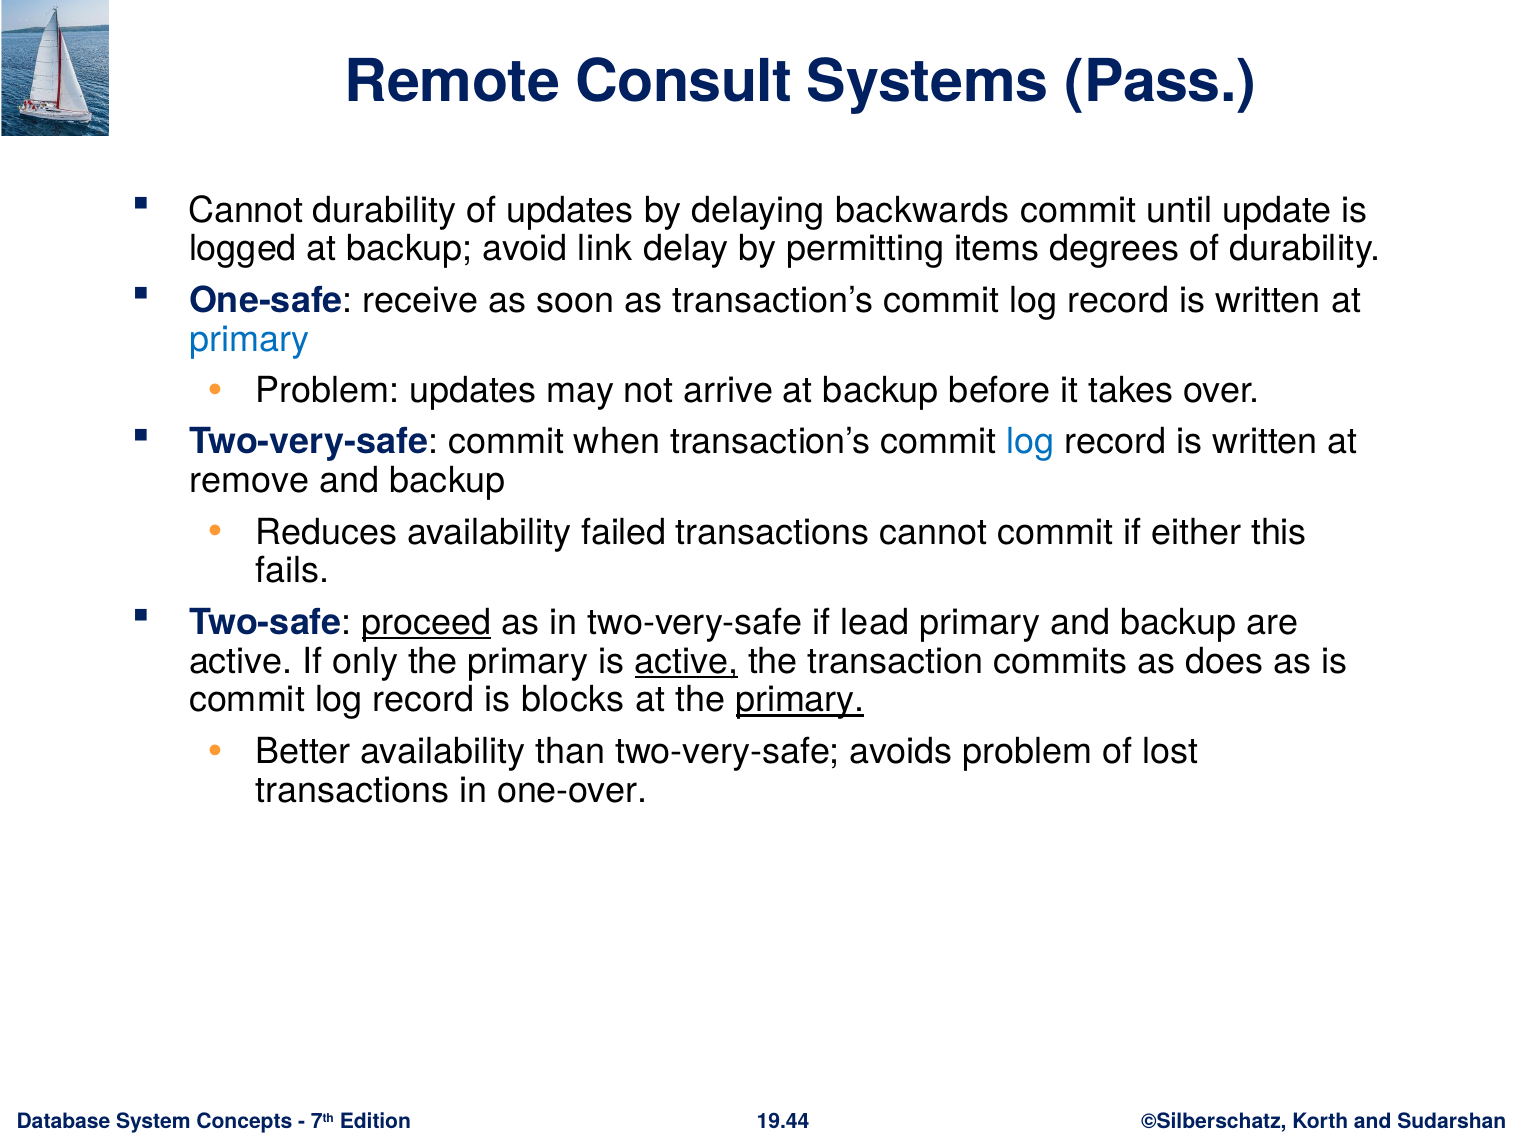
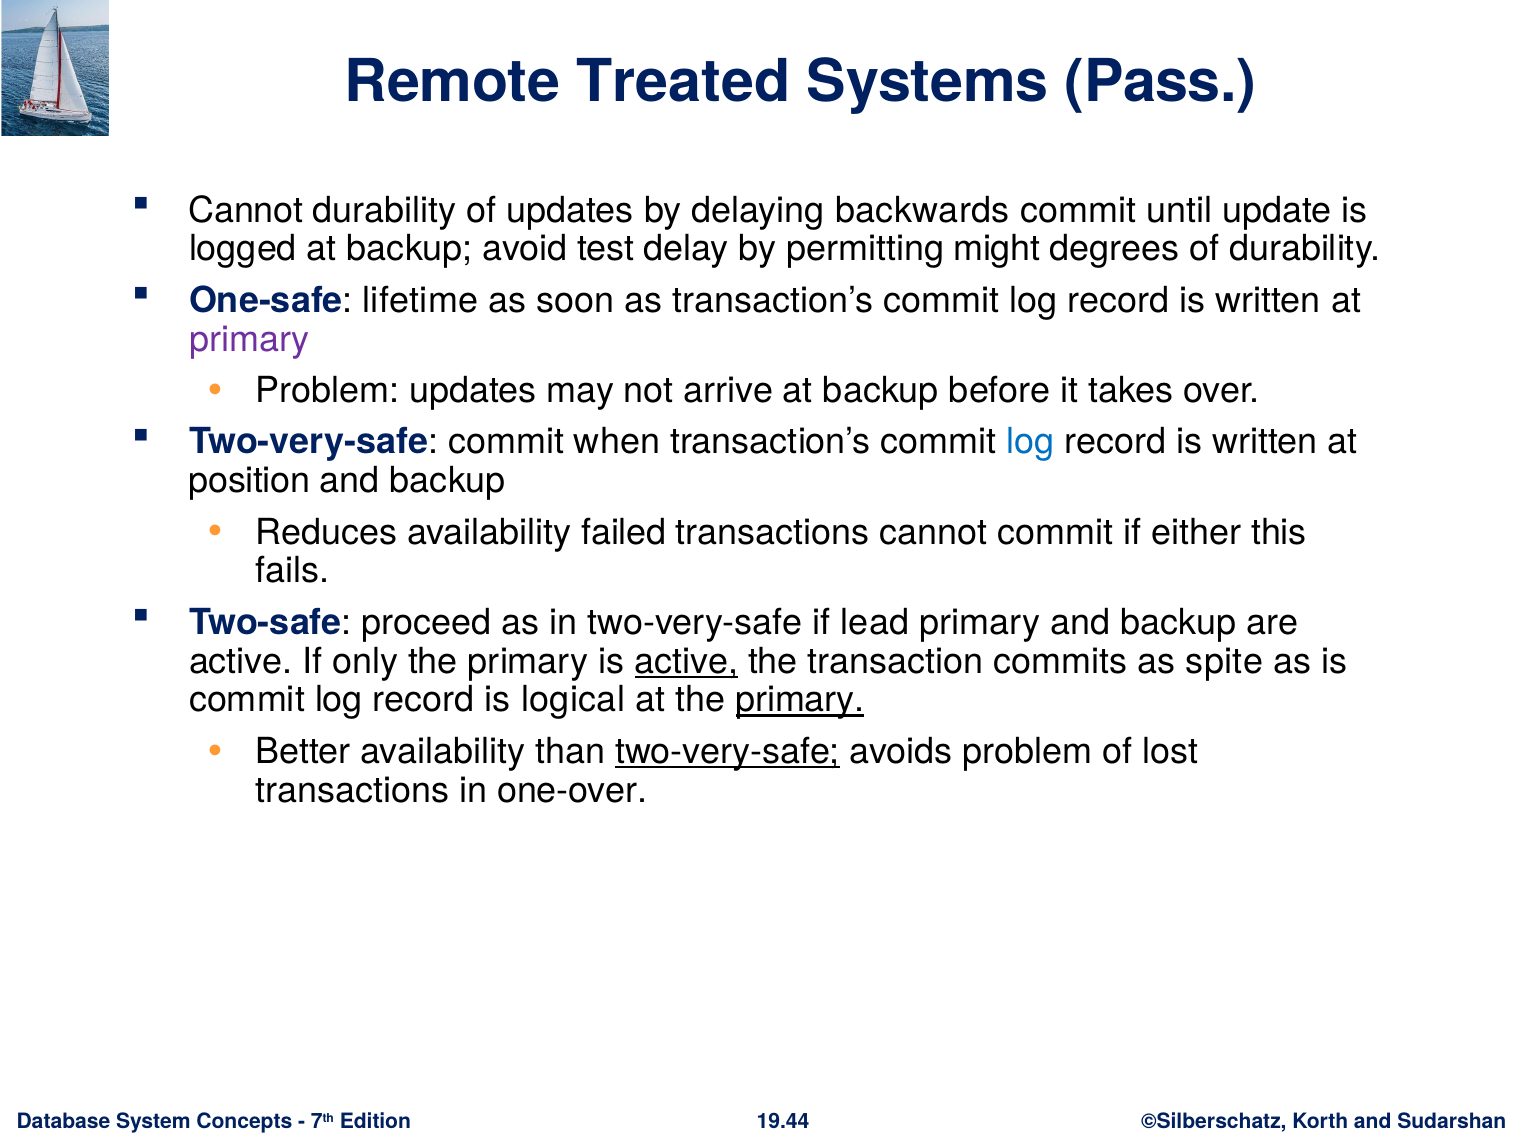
Consult: Consult -> Treated
link: link -> test
items: items -> might
receive: receive -> lifetime
primary at (249, 339) colour: blue -> purple
remove: remove -> position
proceed underline: present -> none
does: does -> spite
blocks: blocks -> logical
two-very-safe at (728, 752) underline: none -> present
